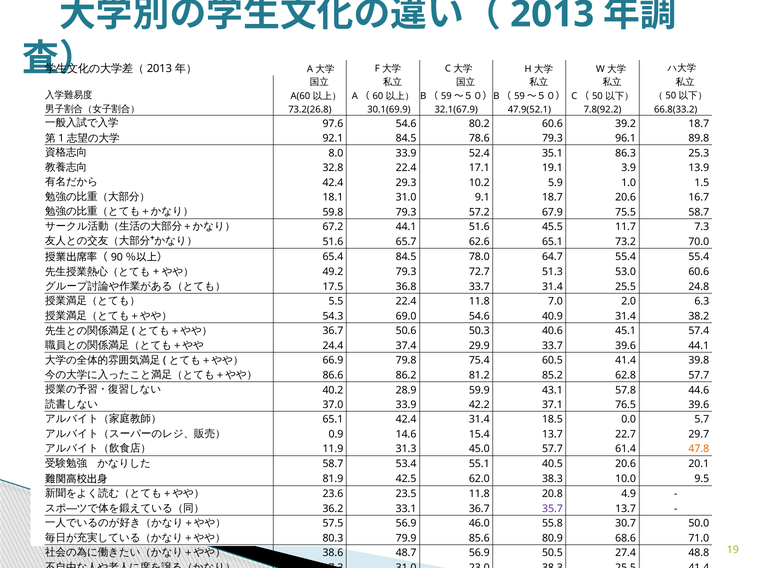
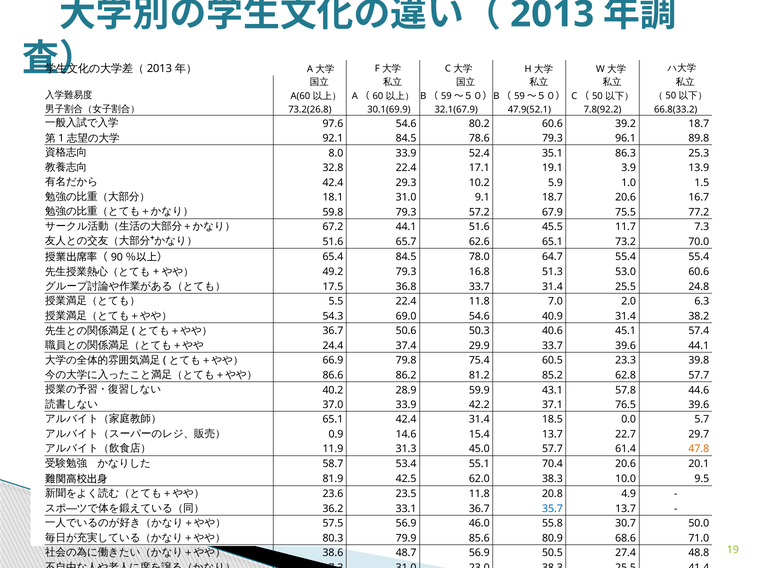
75.5 58.7: 58.7 -> 77.2
72.7: 72.7 -> 16.8
60.5 41.4: 41.4 -> 23.3
40.5: 40.5 -> 70.4
35.7 colour: purple -> blue
